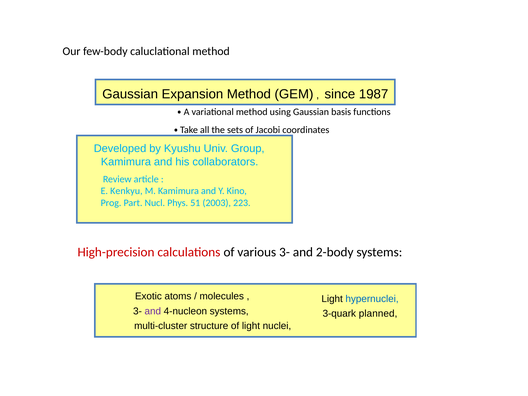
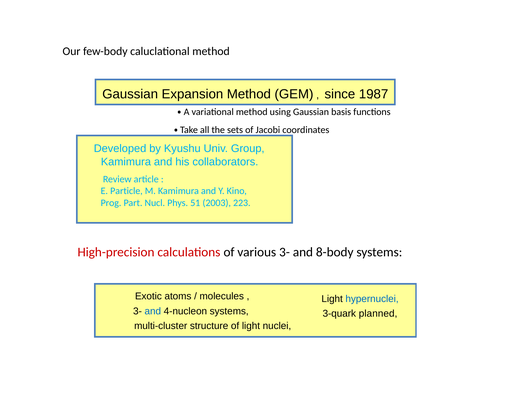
Kenkyu: Kenkyu -> Particle
2-body: 2-body -> 8-body
and at (153, 311) colour: purple -> blue
